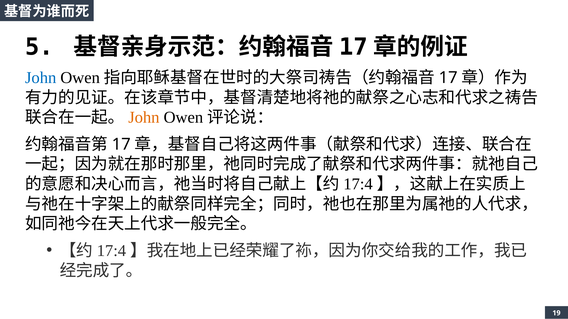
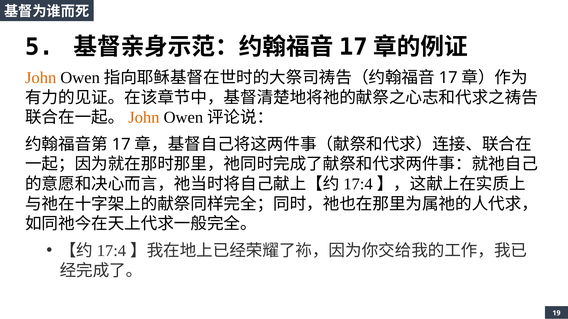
John at (41, 78) colour: blue -> orange
